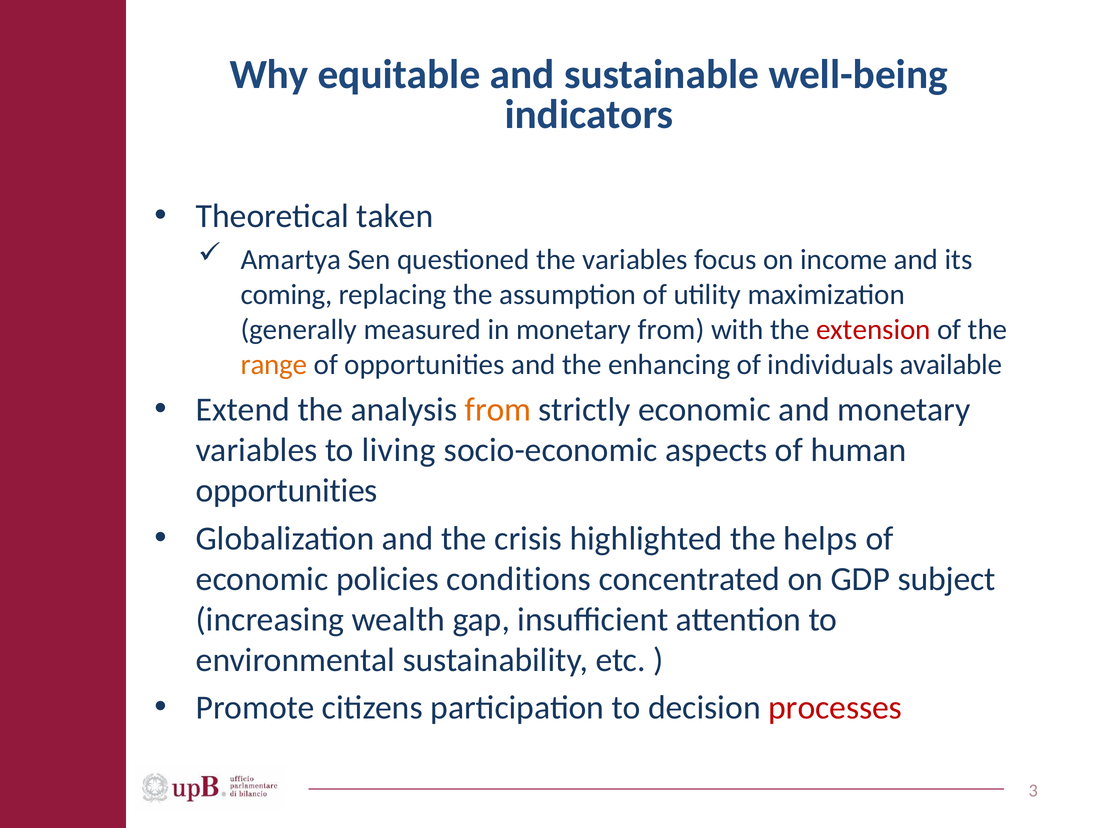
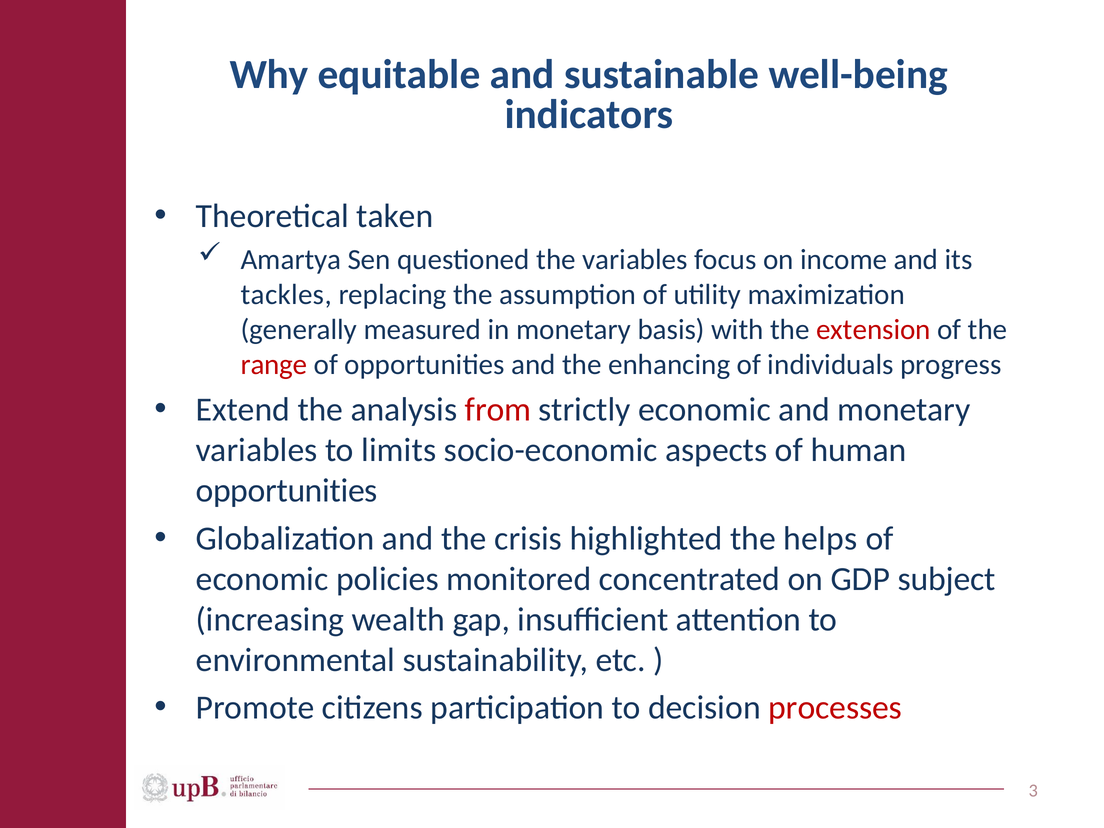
coming: coming -> tackles
monetary from: from -> basis
range colour: orange -> red
available: available -> progress
from at (498, 410) colour: orange -> red
living: living -> limits
conditions: conditions -> monitored
